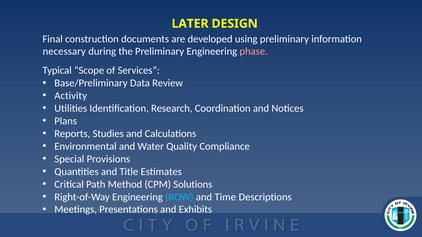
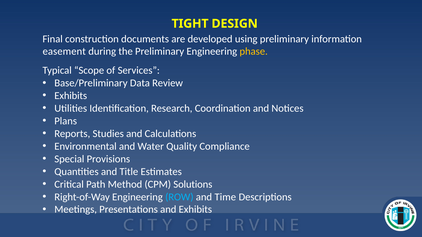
LATER: LATER -> TIGHT
necessary: necessary -> easement
phase colour: pink -> yellow
Activity at (71, 96): Activity -> Exhibits
